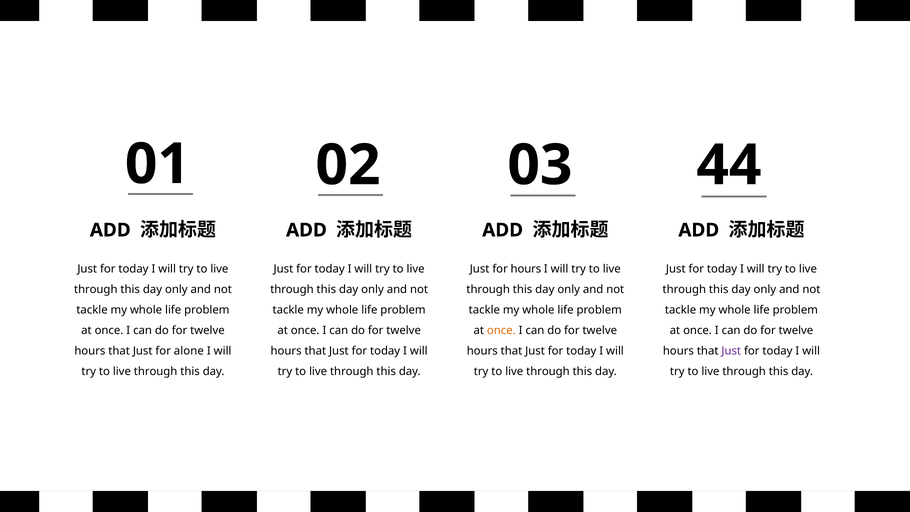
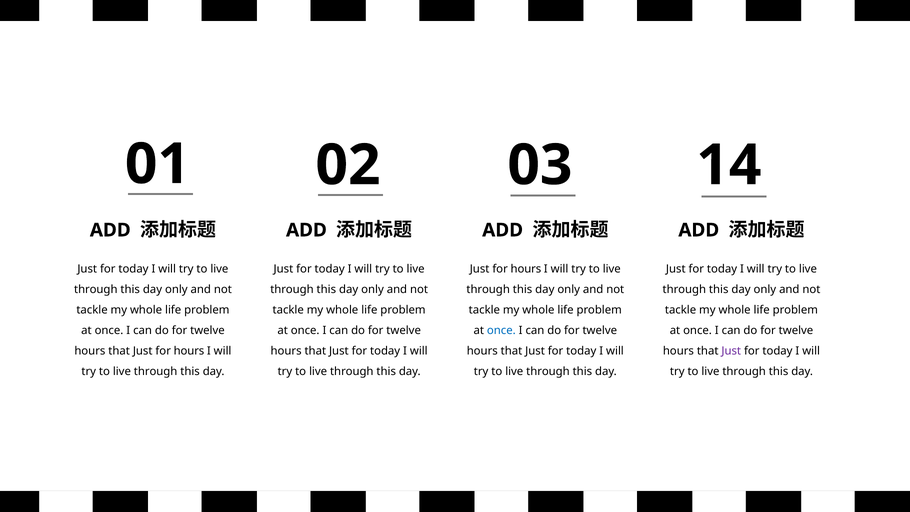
44: 44 -> 14
once at (501, 330) colour: orange -> blue
that Just for alone: alone -> hours
